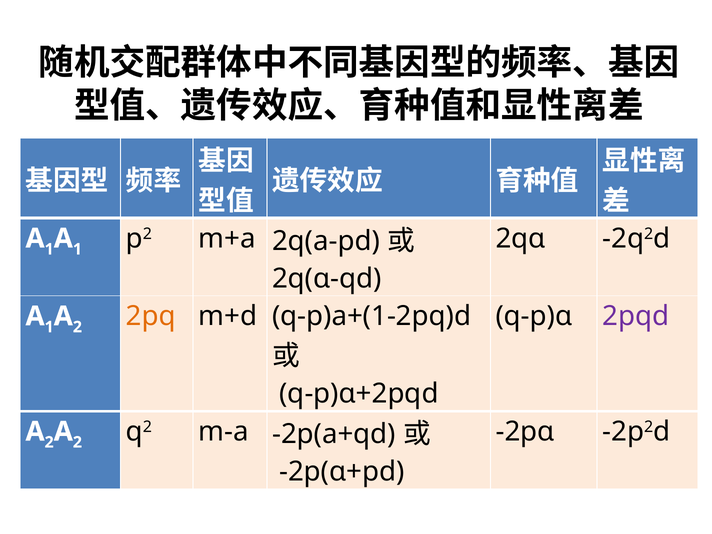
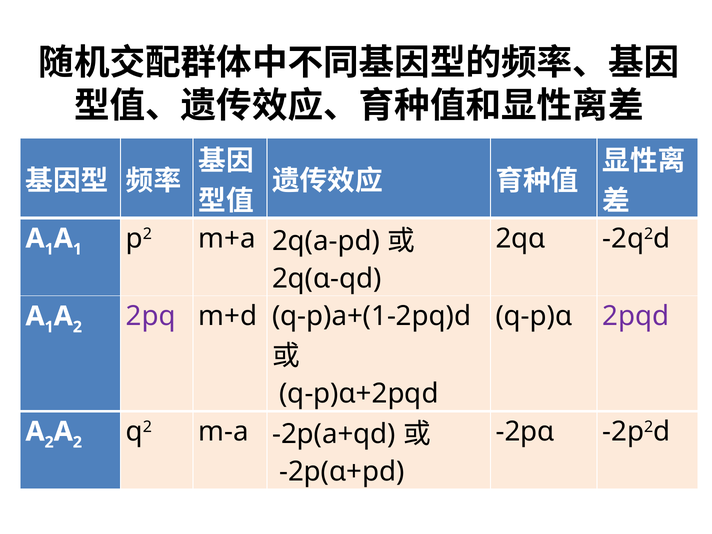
2pq colour: orange -> purple
